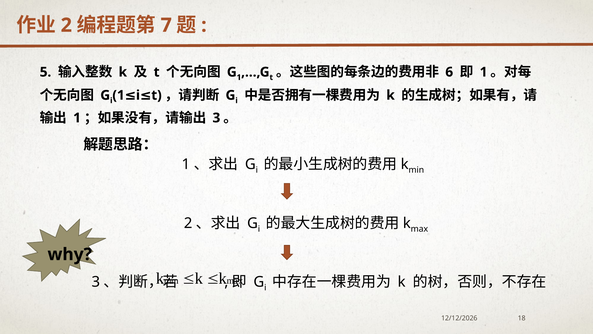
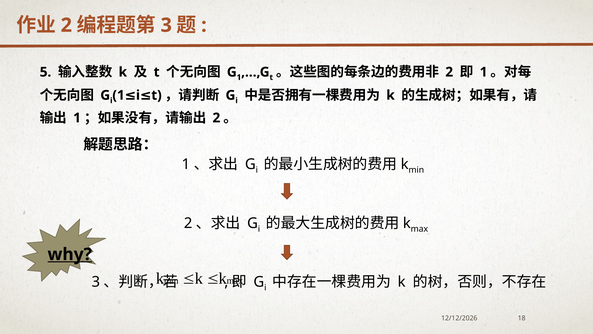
7 at (166, 25): 7 -> 3
6 at (449, 72): 6 -> 2
3 at (216, 118): 3 -> 2
why underline: none -> present
